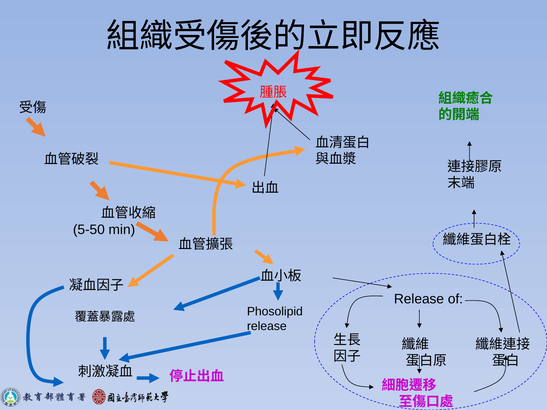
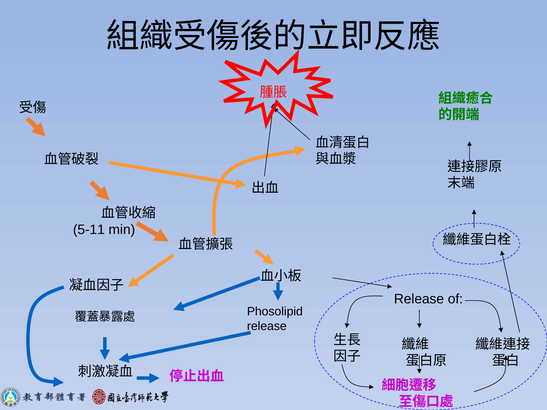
5-50: 5-50 -> 5-11
